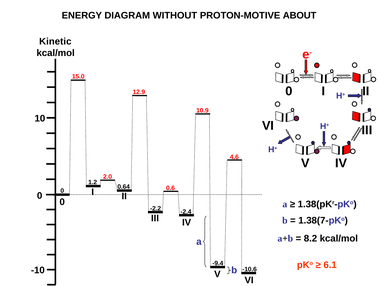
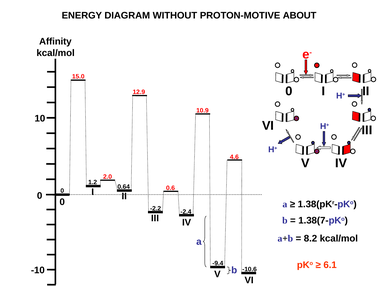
Kinetic: Kinetic -> Affinity
